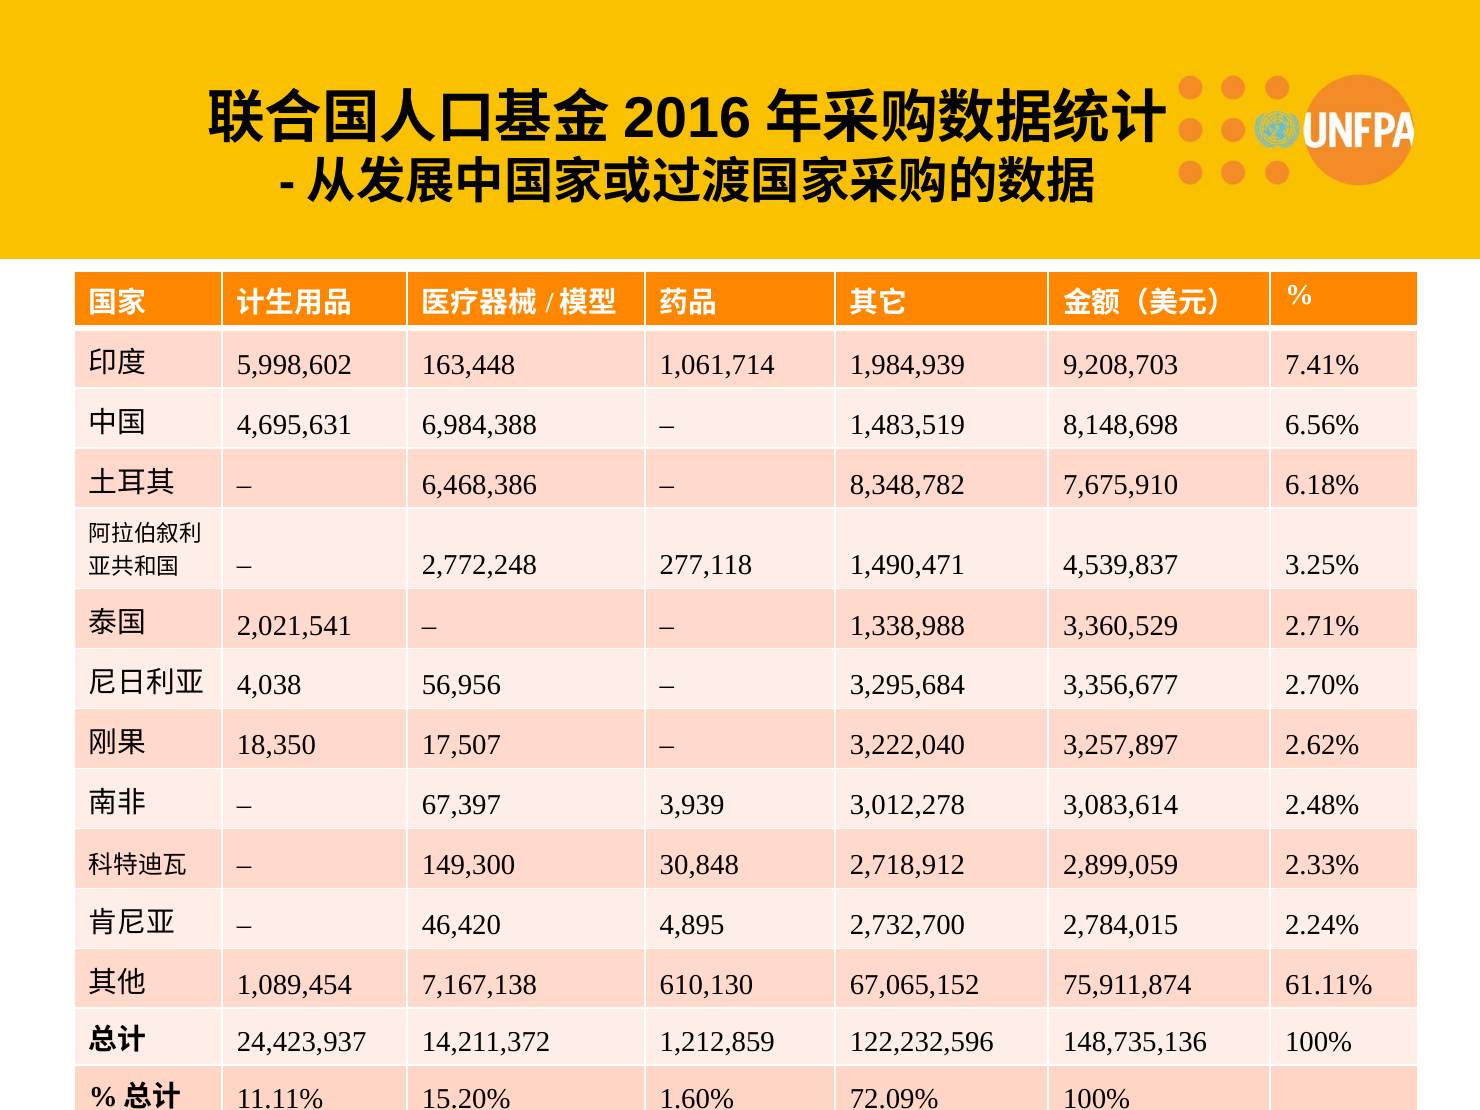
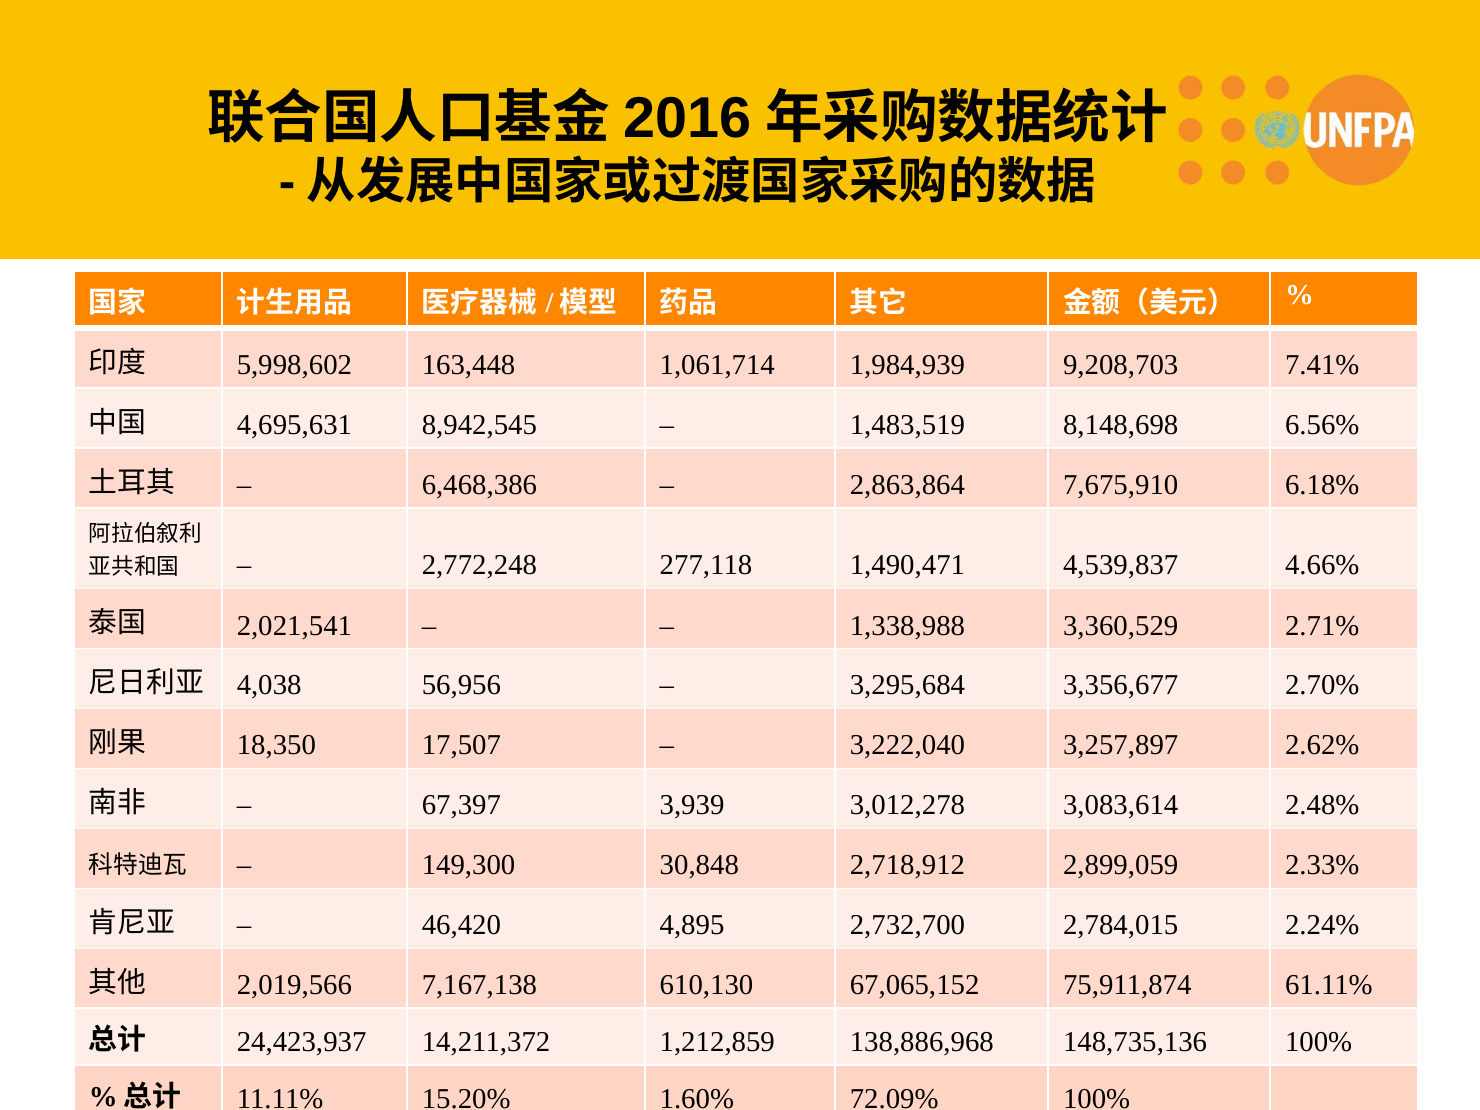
6,984,388: 6,984,388 -> 8,942,545
8,348,782: 8,348,782 -> 2,863,864
3.25%: 3.25% -> 4.66%
1,089,454: 1,089,454 -> 2,019,566
122,232,596: 122,232,596 -> 138,886,968
